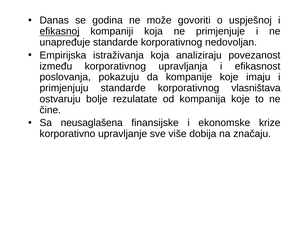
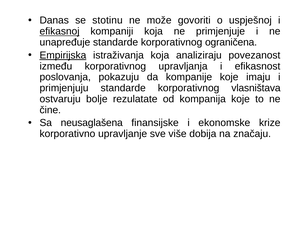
godina: godina -> stotinu
nedovoljan: nedovoljan -> ograničena
Empirijska underline: none -> present
